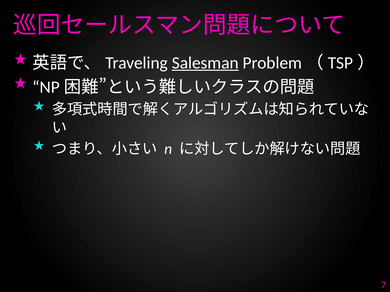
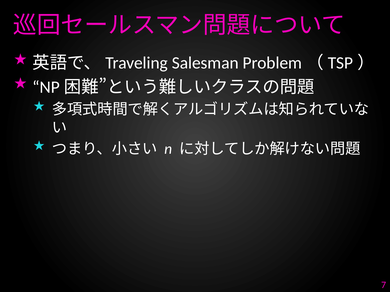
Salesman underline: present -> none
